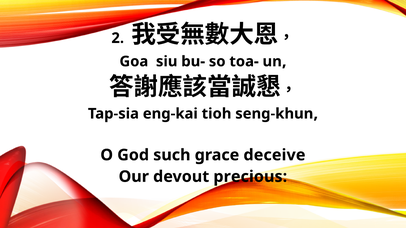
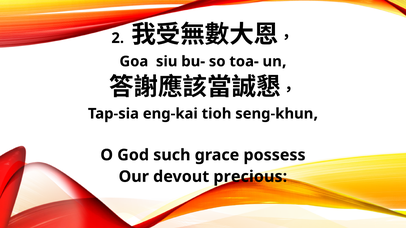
deceive: deceive -> possess
